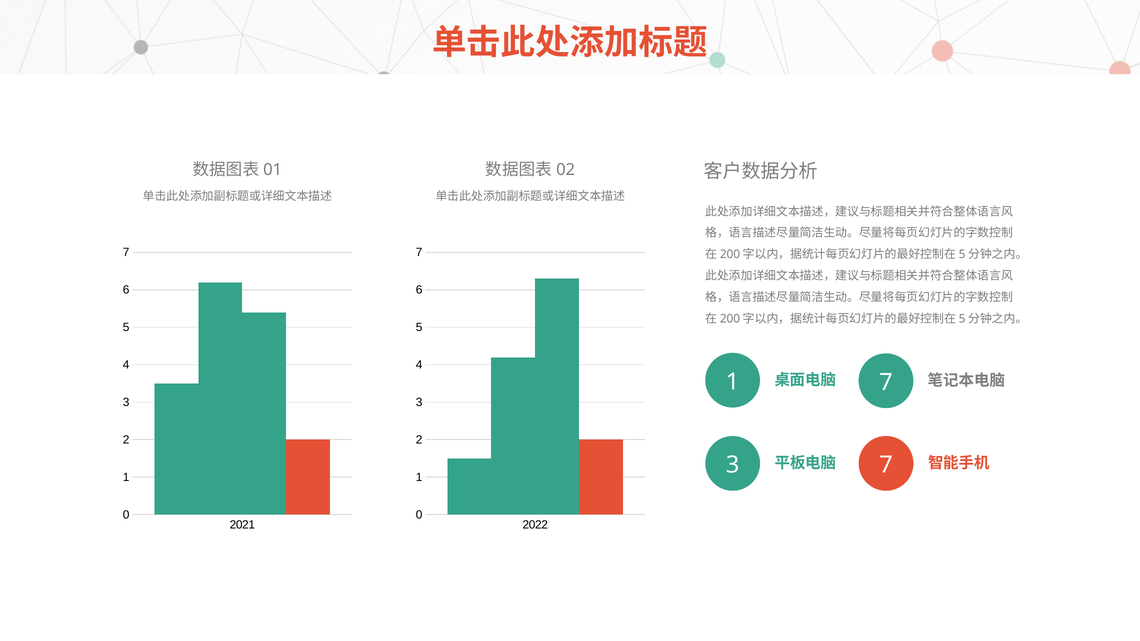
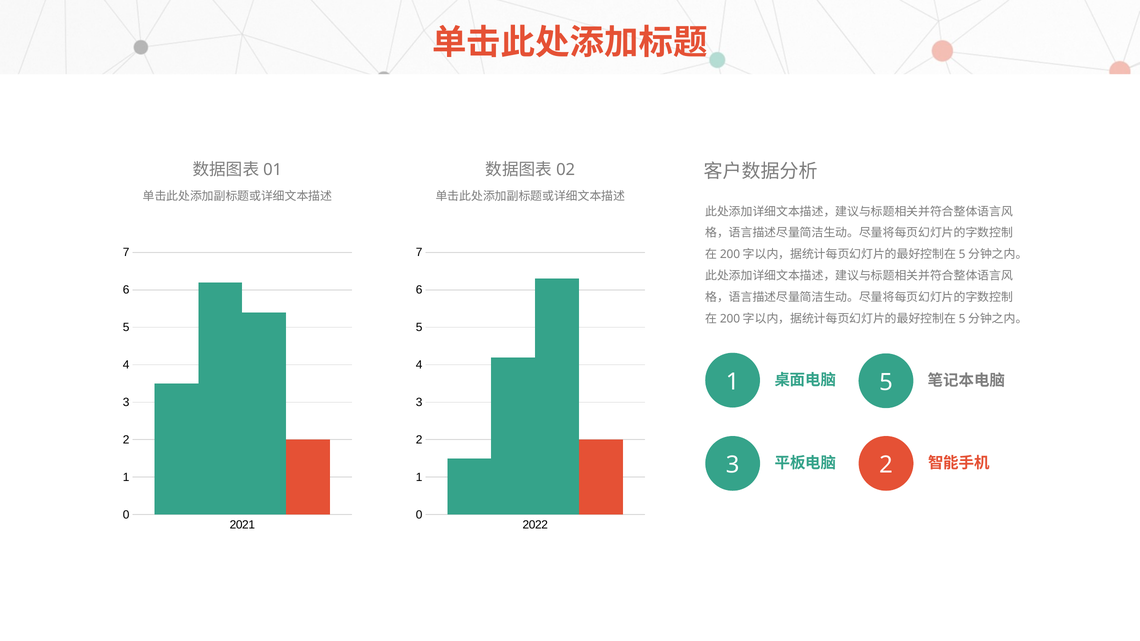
7 at (886, 383): 7 -> 5
7 at (886, 465): 7 -> 2
